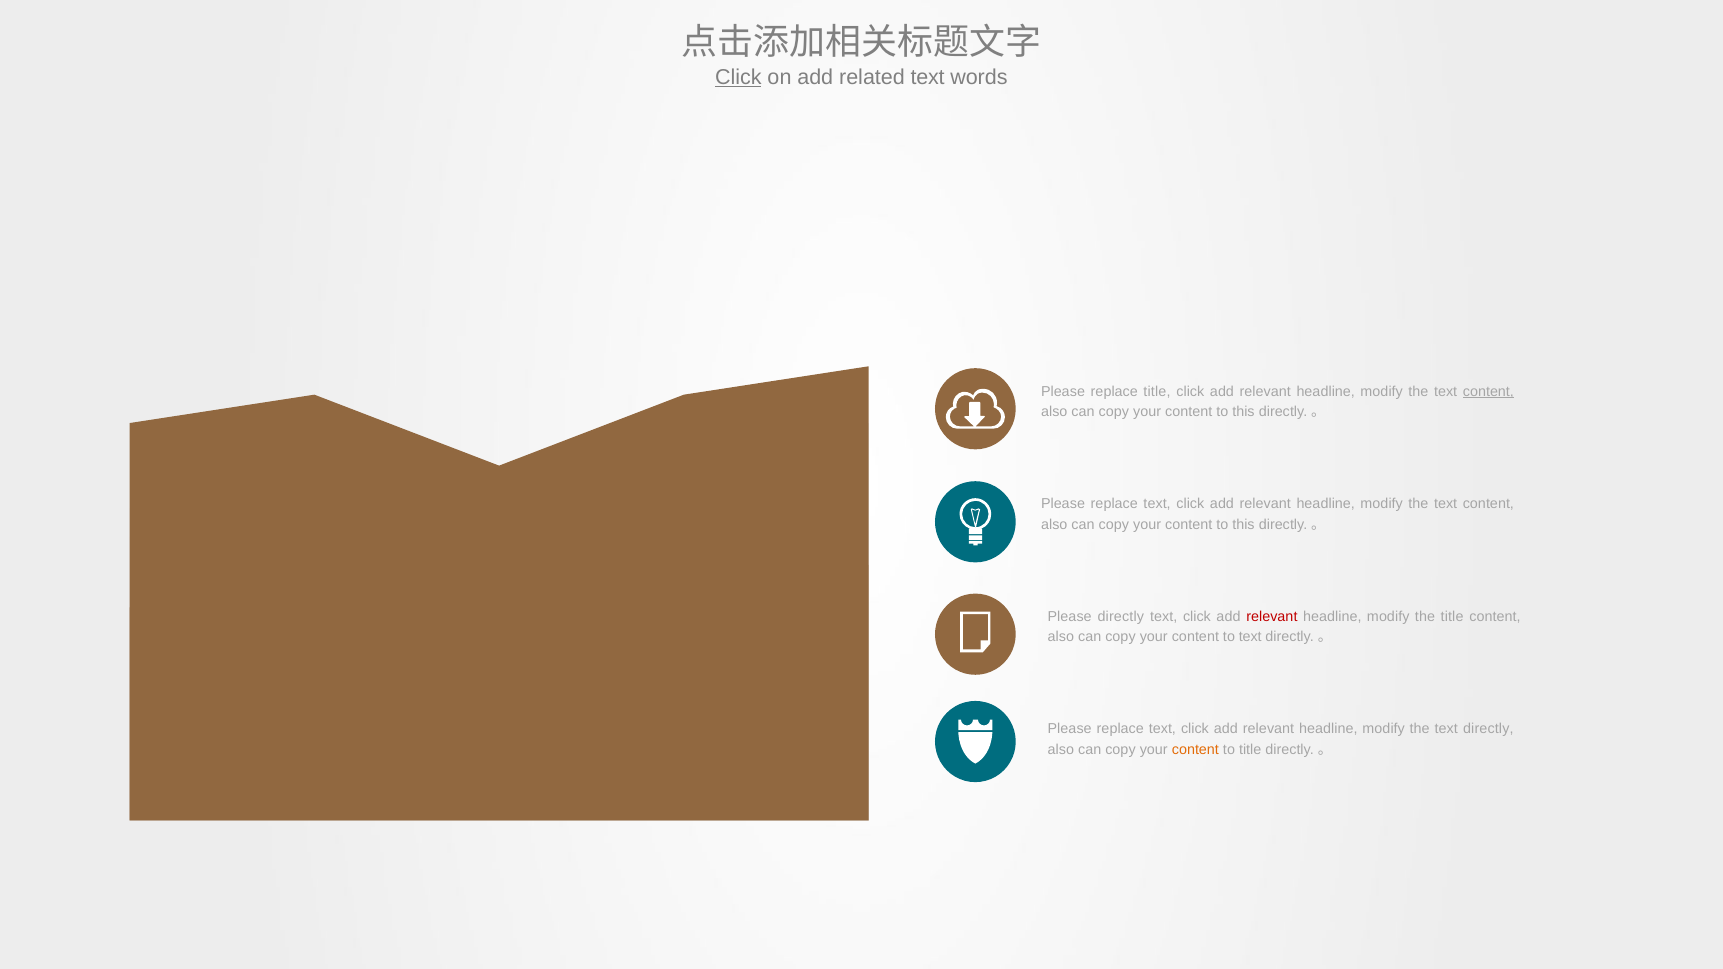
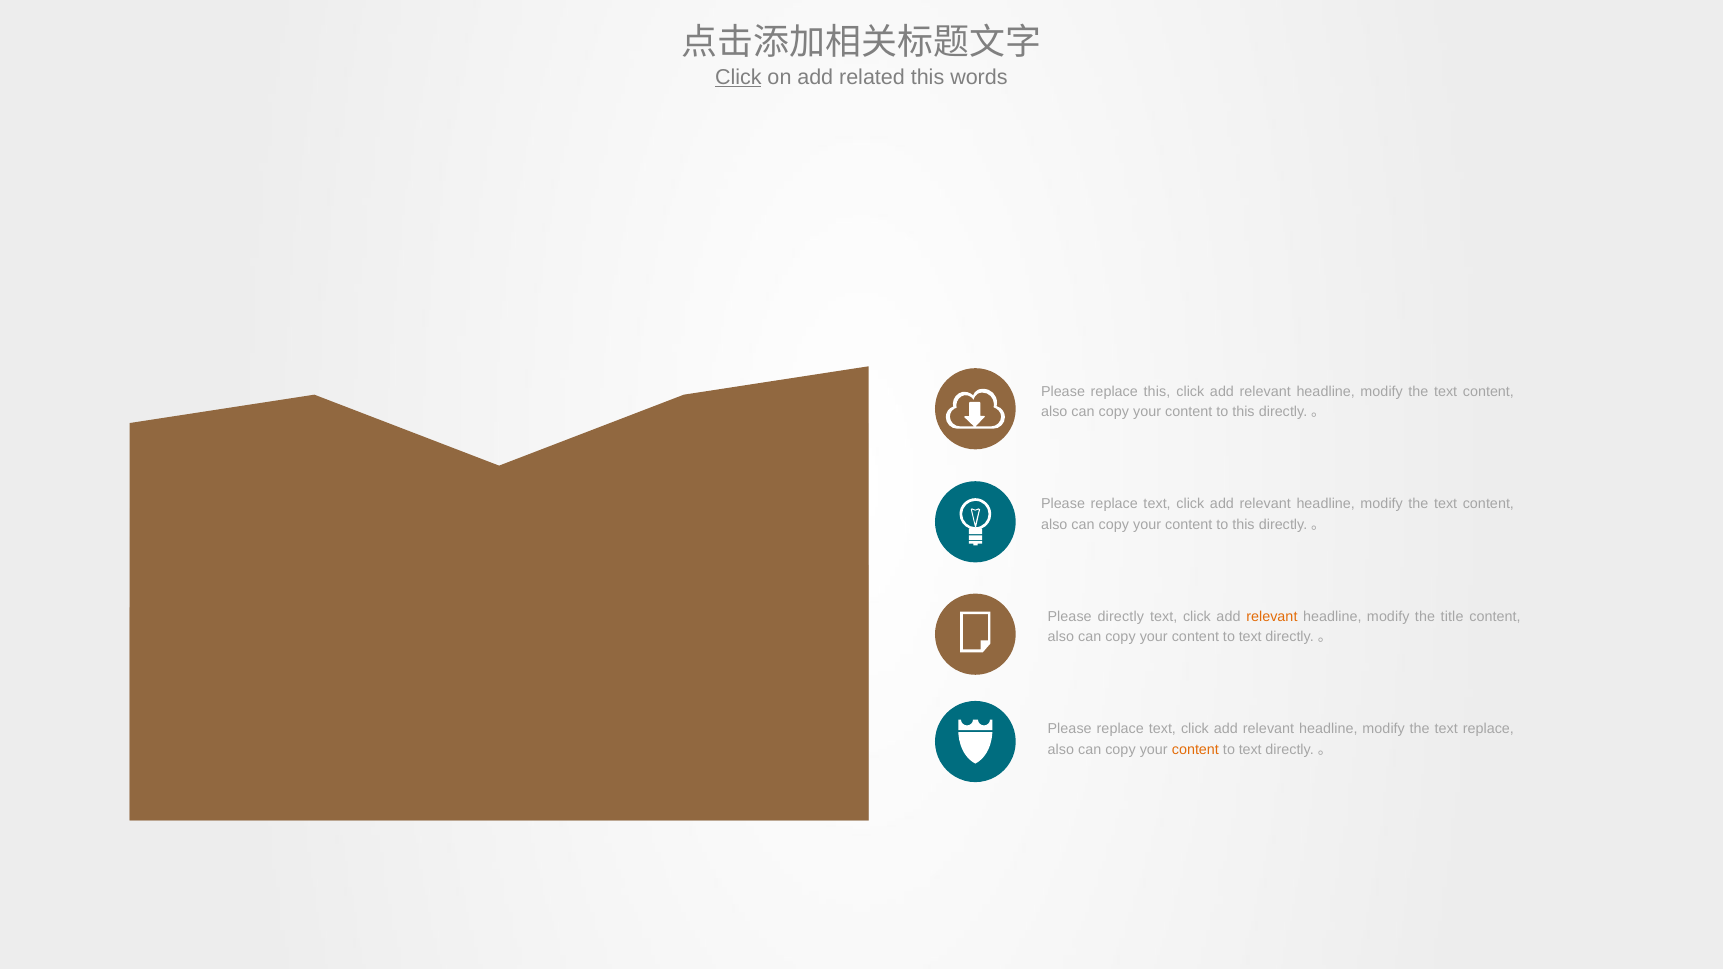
related text: text -> this
replace title: title -> this
content at (1488, 391) underline: present -> none
relevant at (1272, 616) colour: red -> orange
the text directly: directly -> replace
title at (1250, 749): title -> text
